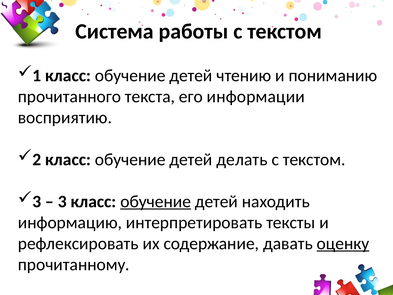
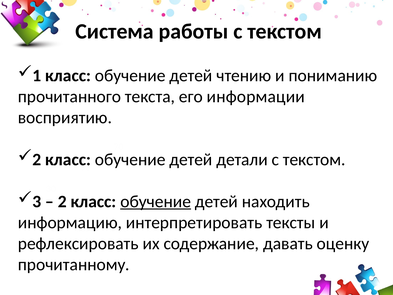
делать: делать -> детали
3 at (62, 201): 3 -> 2
оценку underline: present -> none
